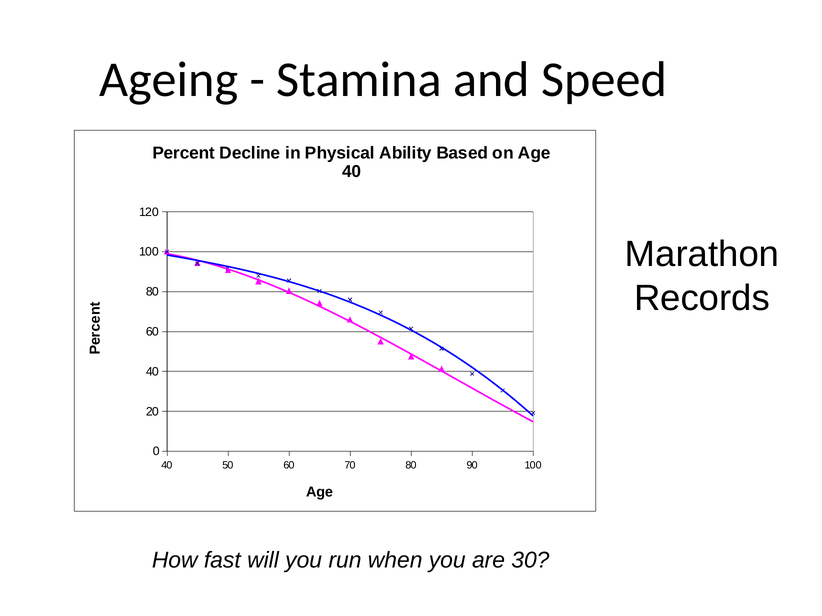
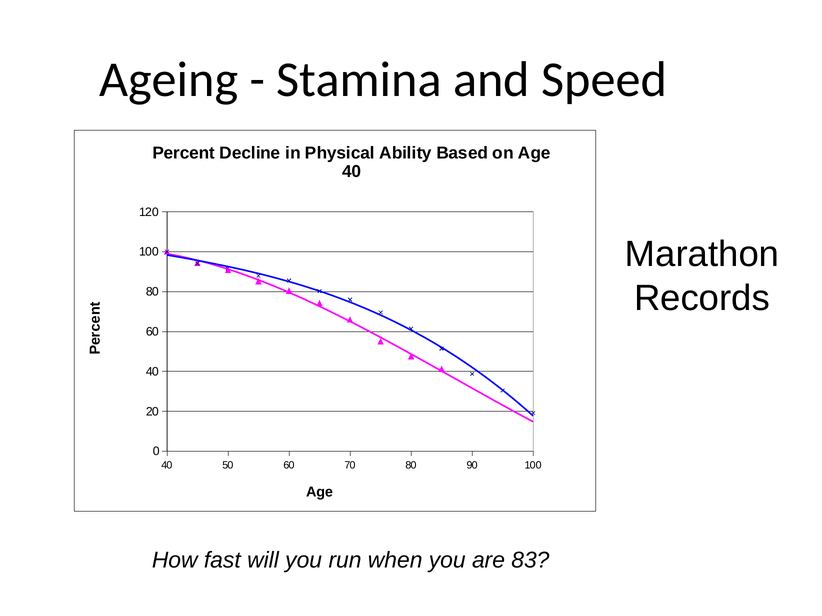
30: 30 -> 83
